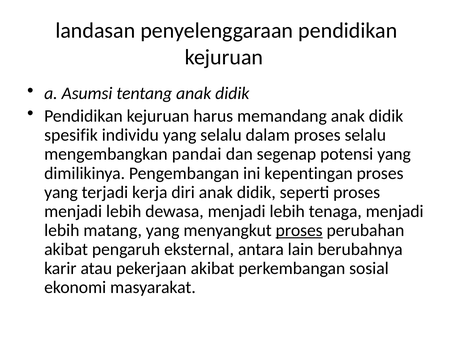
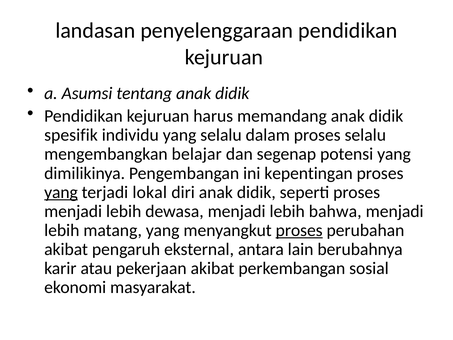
pandai: pandai -> belajar
yang at (61, 192) underline: none -> present
kerja: kerja -> lokal
tenaga: tenaga -> bahwa
